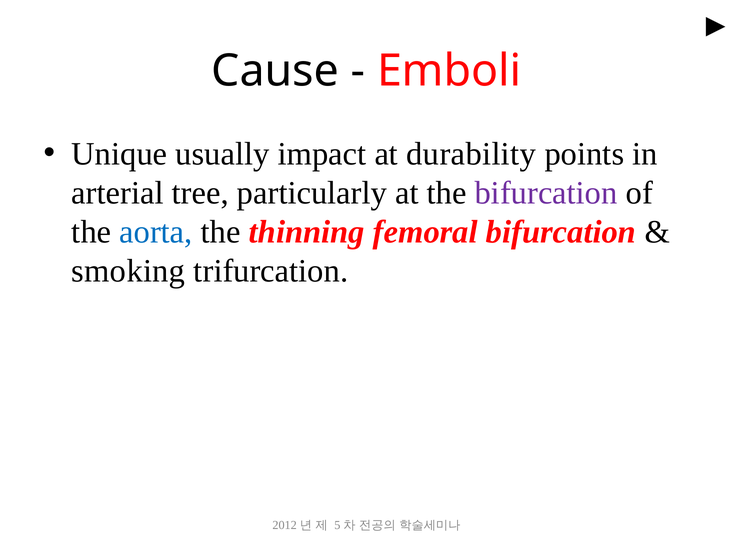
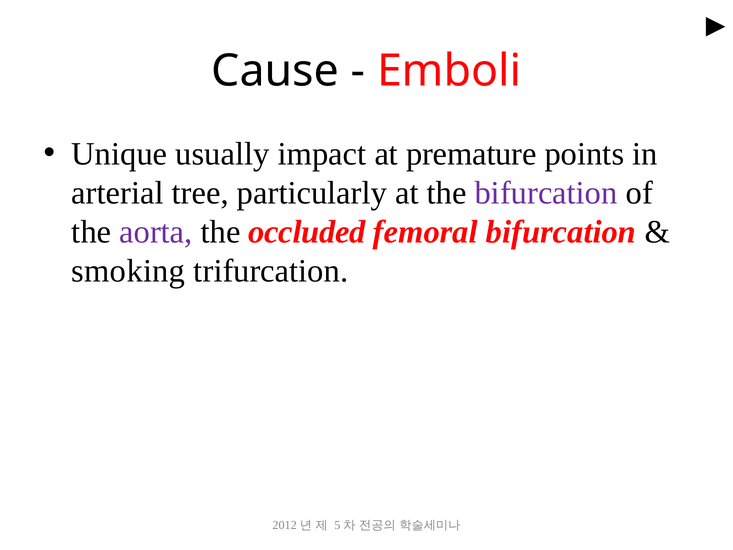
durability: durability -> premature
aorta colour: blue -> purple
thinning: thinning -> occluded
